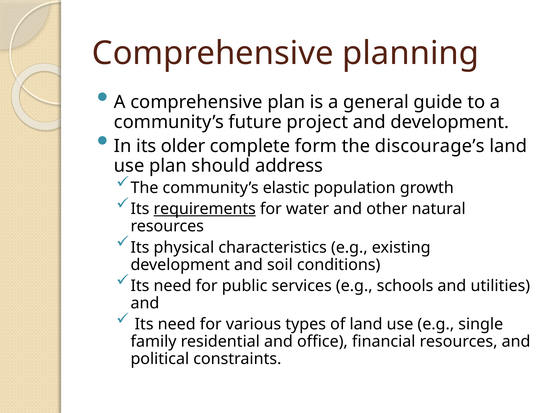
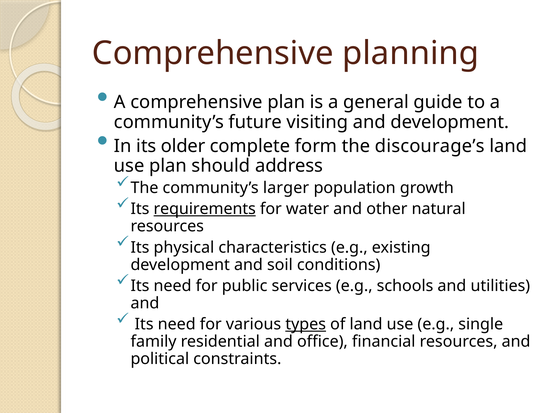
project: project -> visiting
elastic: elastic -> larger
types underline: none -> present
